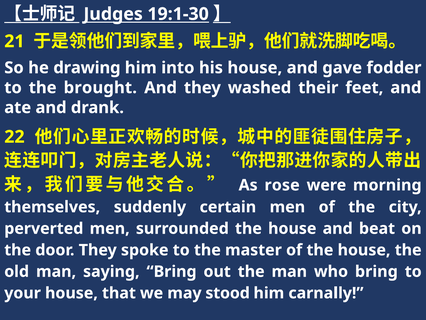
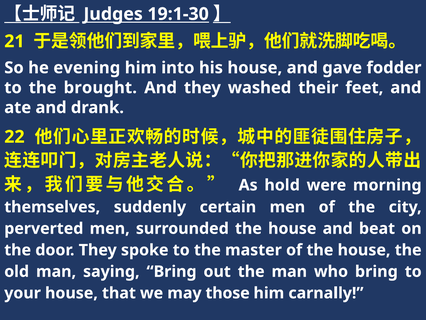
drawing: drawing -> evening
rose: rose -> hold
stood: stood -> those
